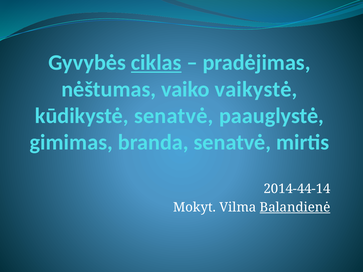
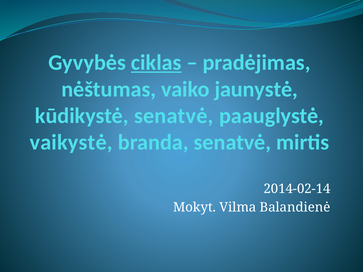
vaikystė: vaikystė -> jaunystė
gimimas: gimimas -> vaikystė
2014-44-14: 2014-44-14 -> 2014-02-14
Balandienė underline: present -> none
